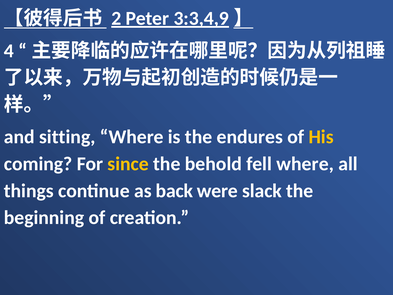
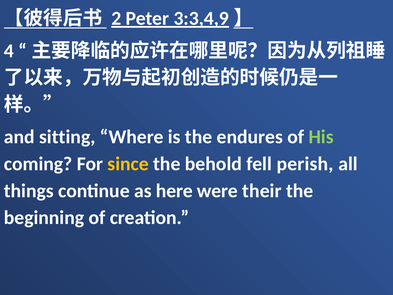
His colour: yellow -> light green
fell where: where -> perish
back: back -> here
slack: slack -> their
